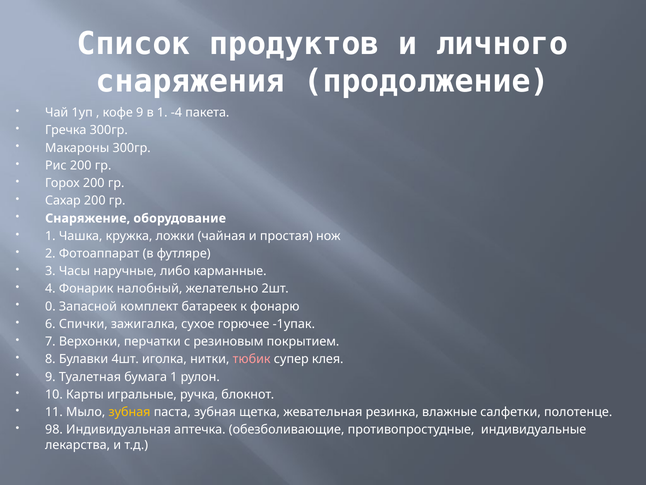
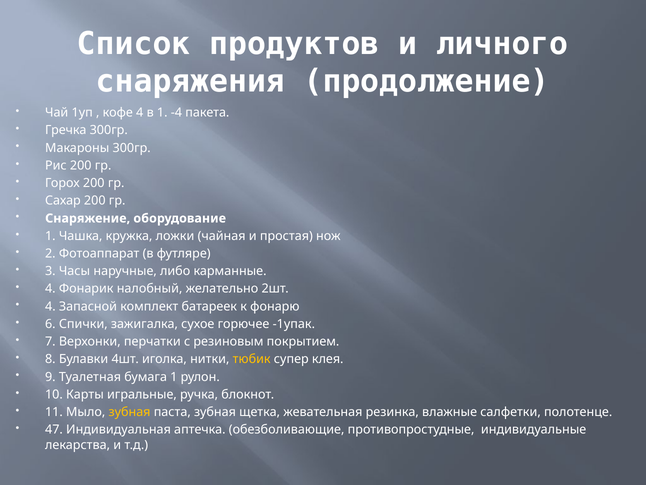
кофе 9: 9 -> 4
0 at (50, 306): 0 -> 4
тюбик colour: pink -> yellow
98: 98 -> 47
